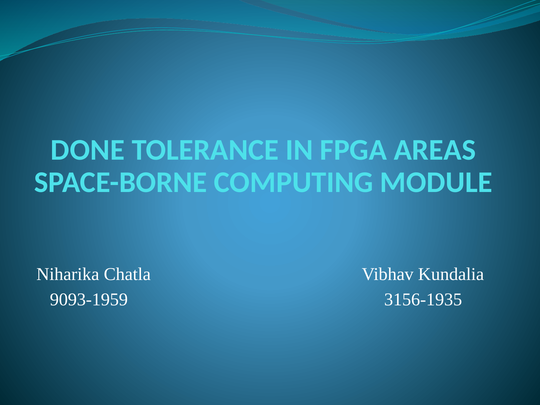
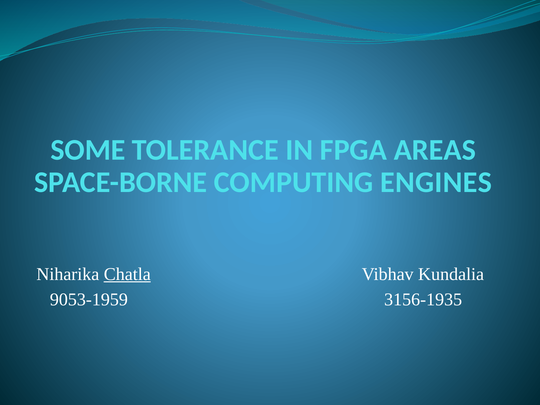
DONE: DONE -> SOME
MODULE: MODULE -> ENGINES
Chatla underline: none -> present
9093-1959: 9093-1959 -> 9053-1959
